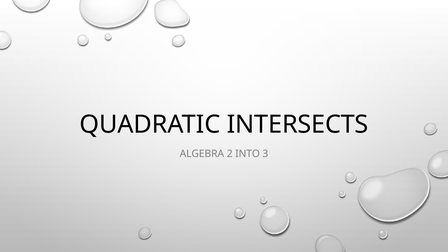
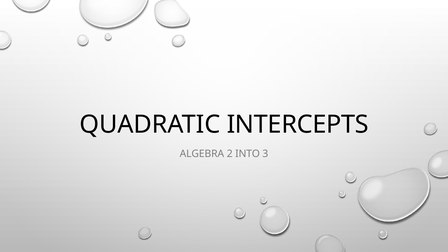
INTERSECTS: INTERSECTS -> INTERCEPTS
